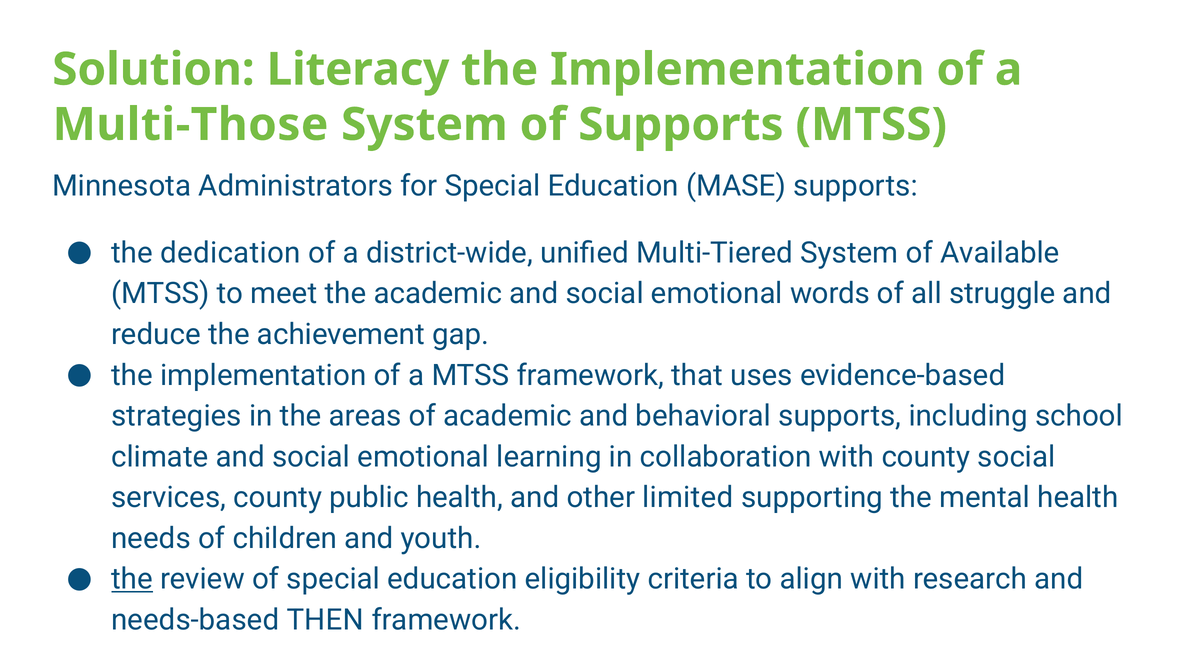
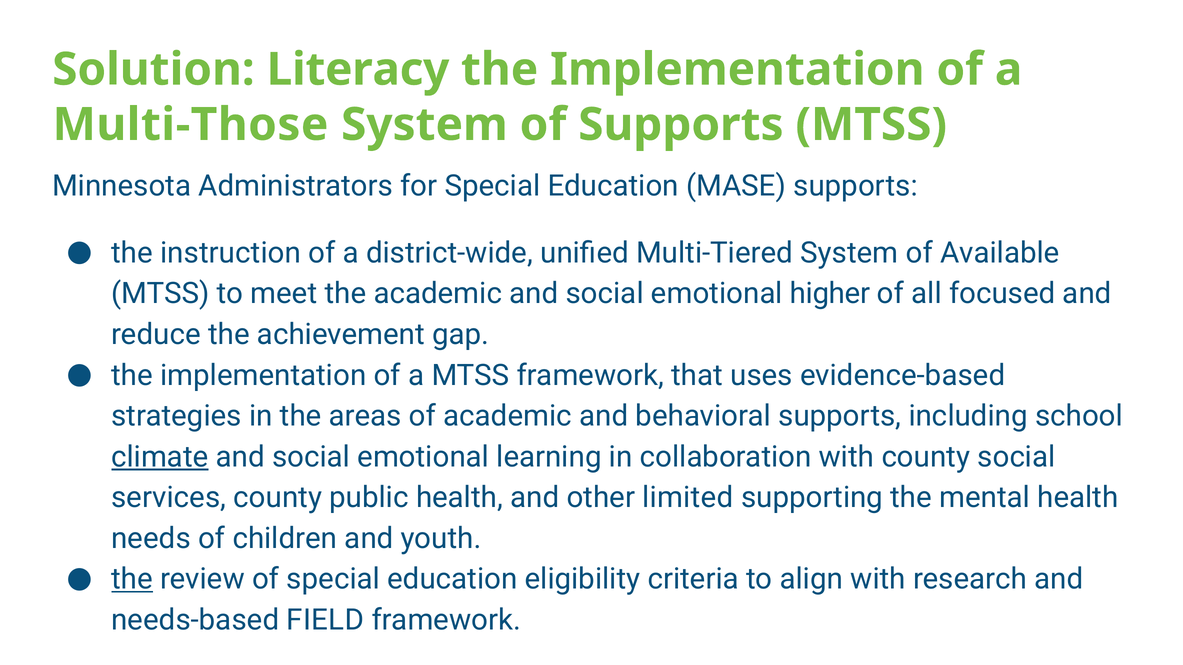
dedication: dedication -> instruction
words: words -> higher
struggle: struggle -> focused
climate underline: none -> present
THEN: THEN -> FIELD
